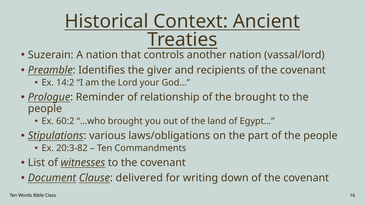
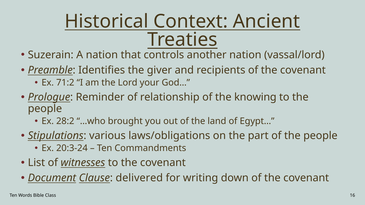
14:2: 14:2 -> 71:2
the brought: brought -> knowing
60:2: 60:2 -> 28:2
20:3-82: 20:3-82 -> 20:3-24
